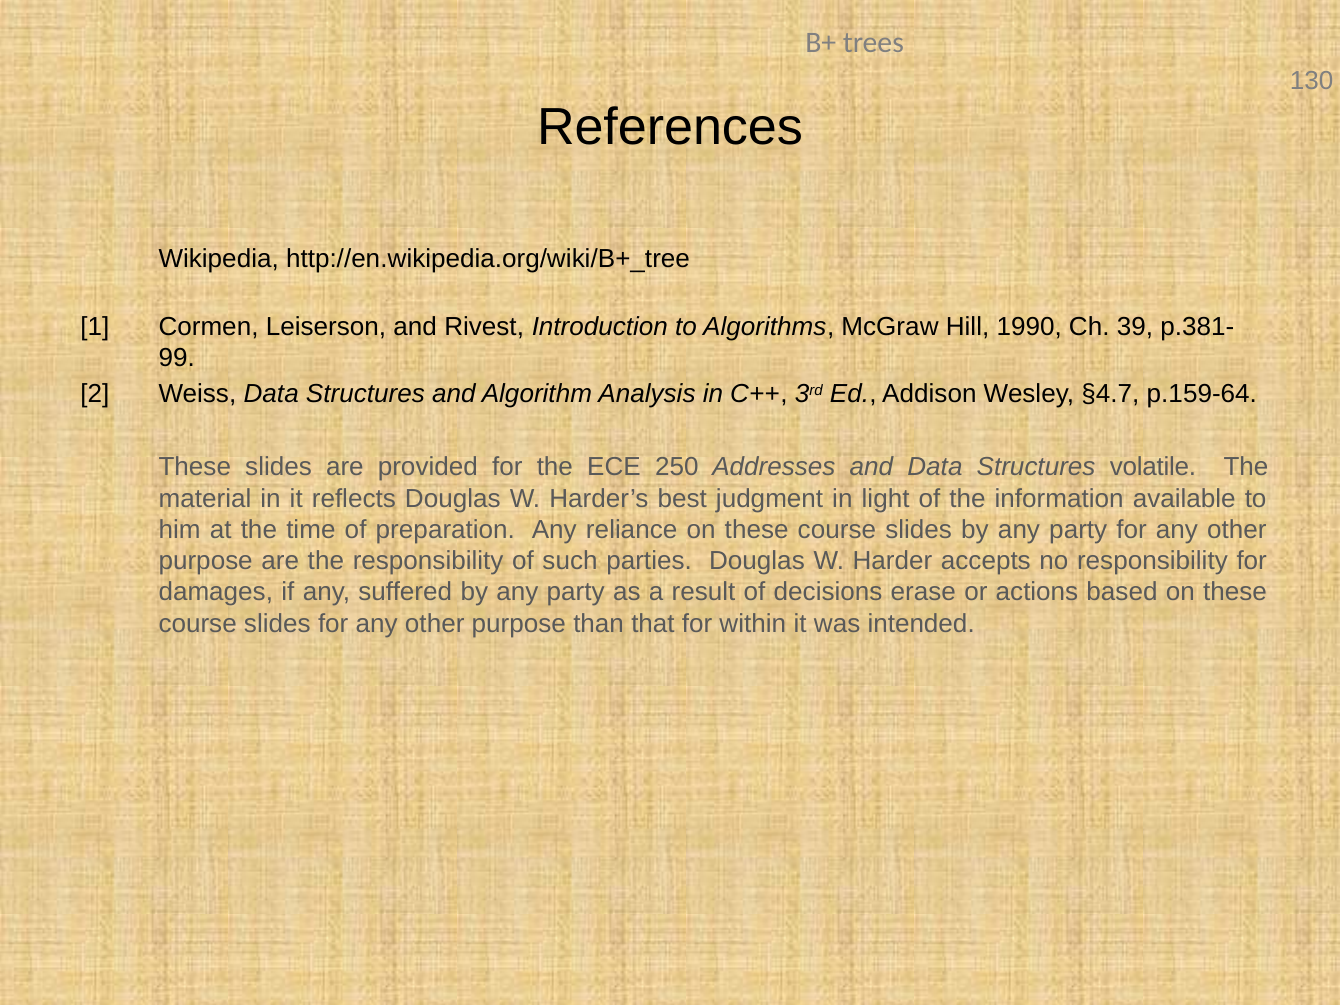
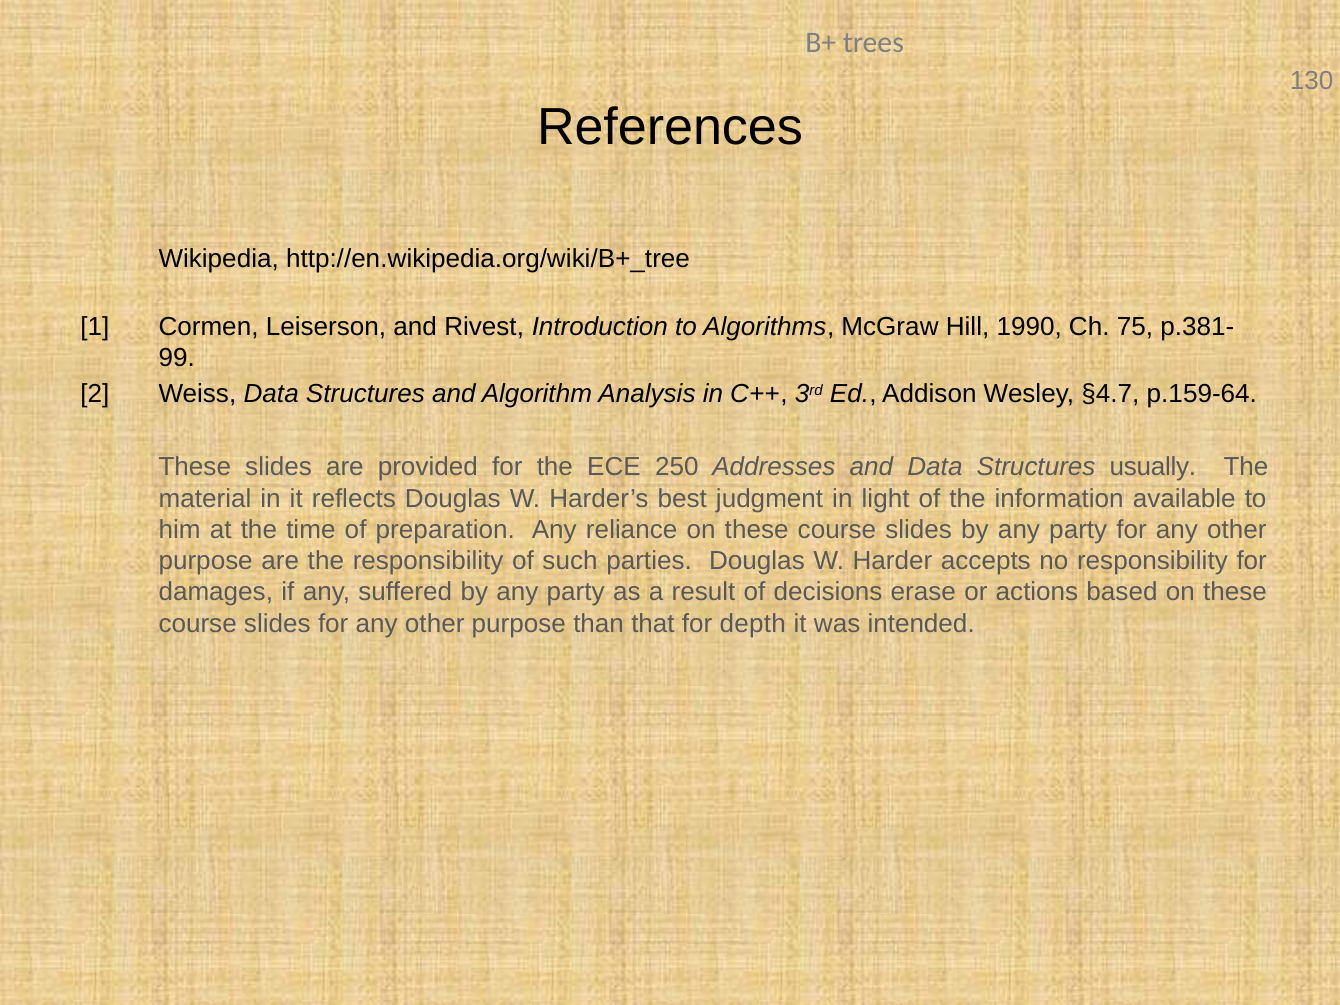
39: 39 -> 75
volatile: volatile -> usually
within: within -> depth
